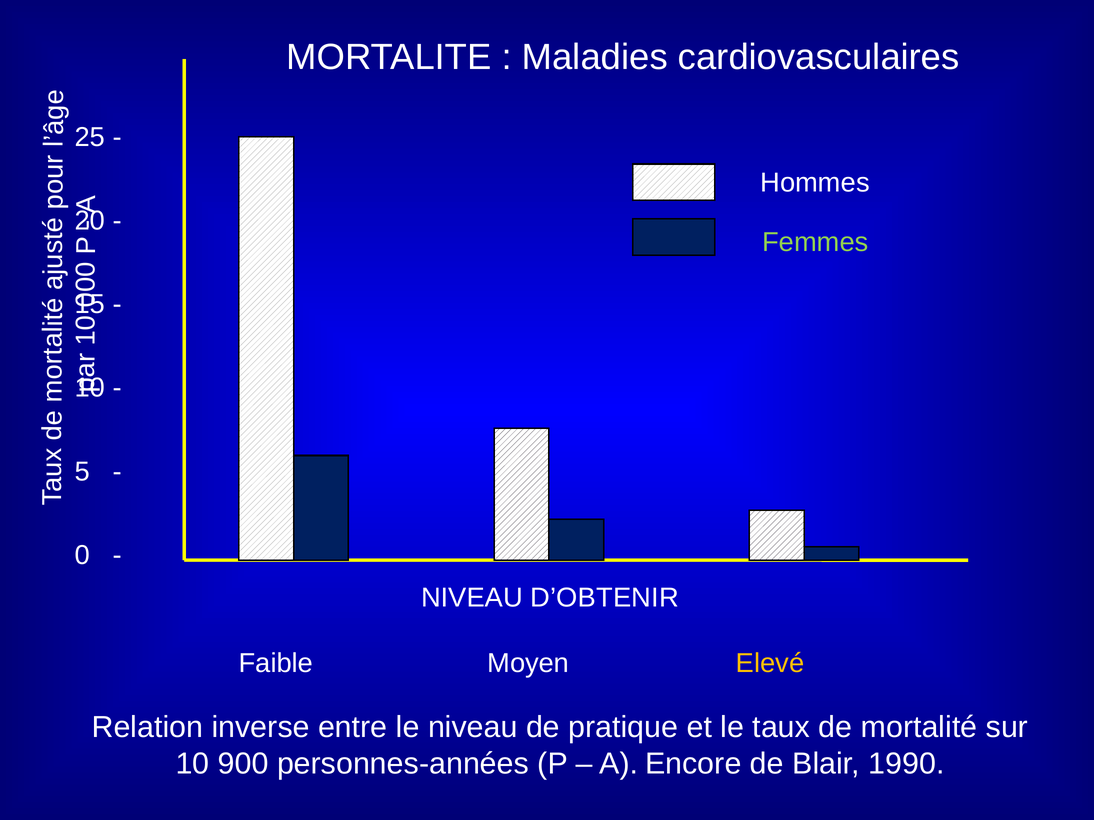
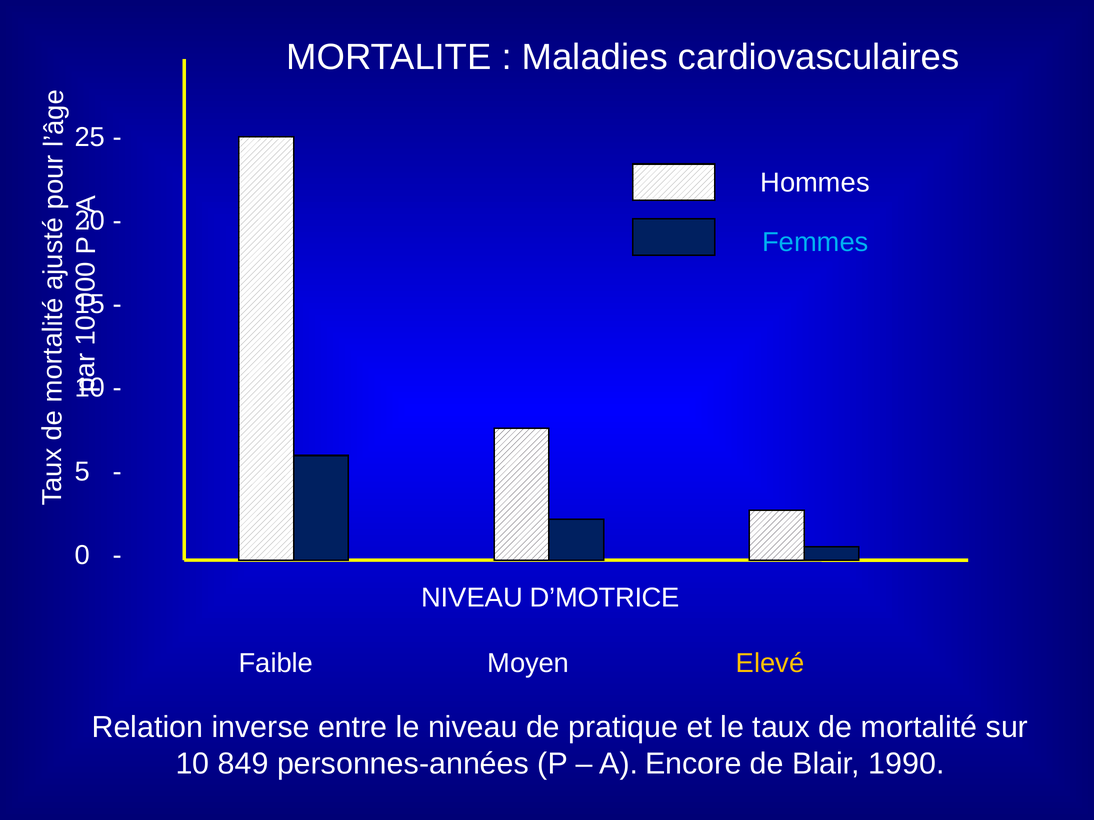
Femmes colour: light green -> light blue
D’OBTENIR: D’OBTENIR -> D’MOTRICE
900: 900 -> 849
